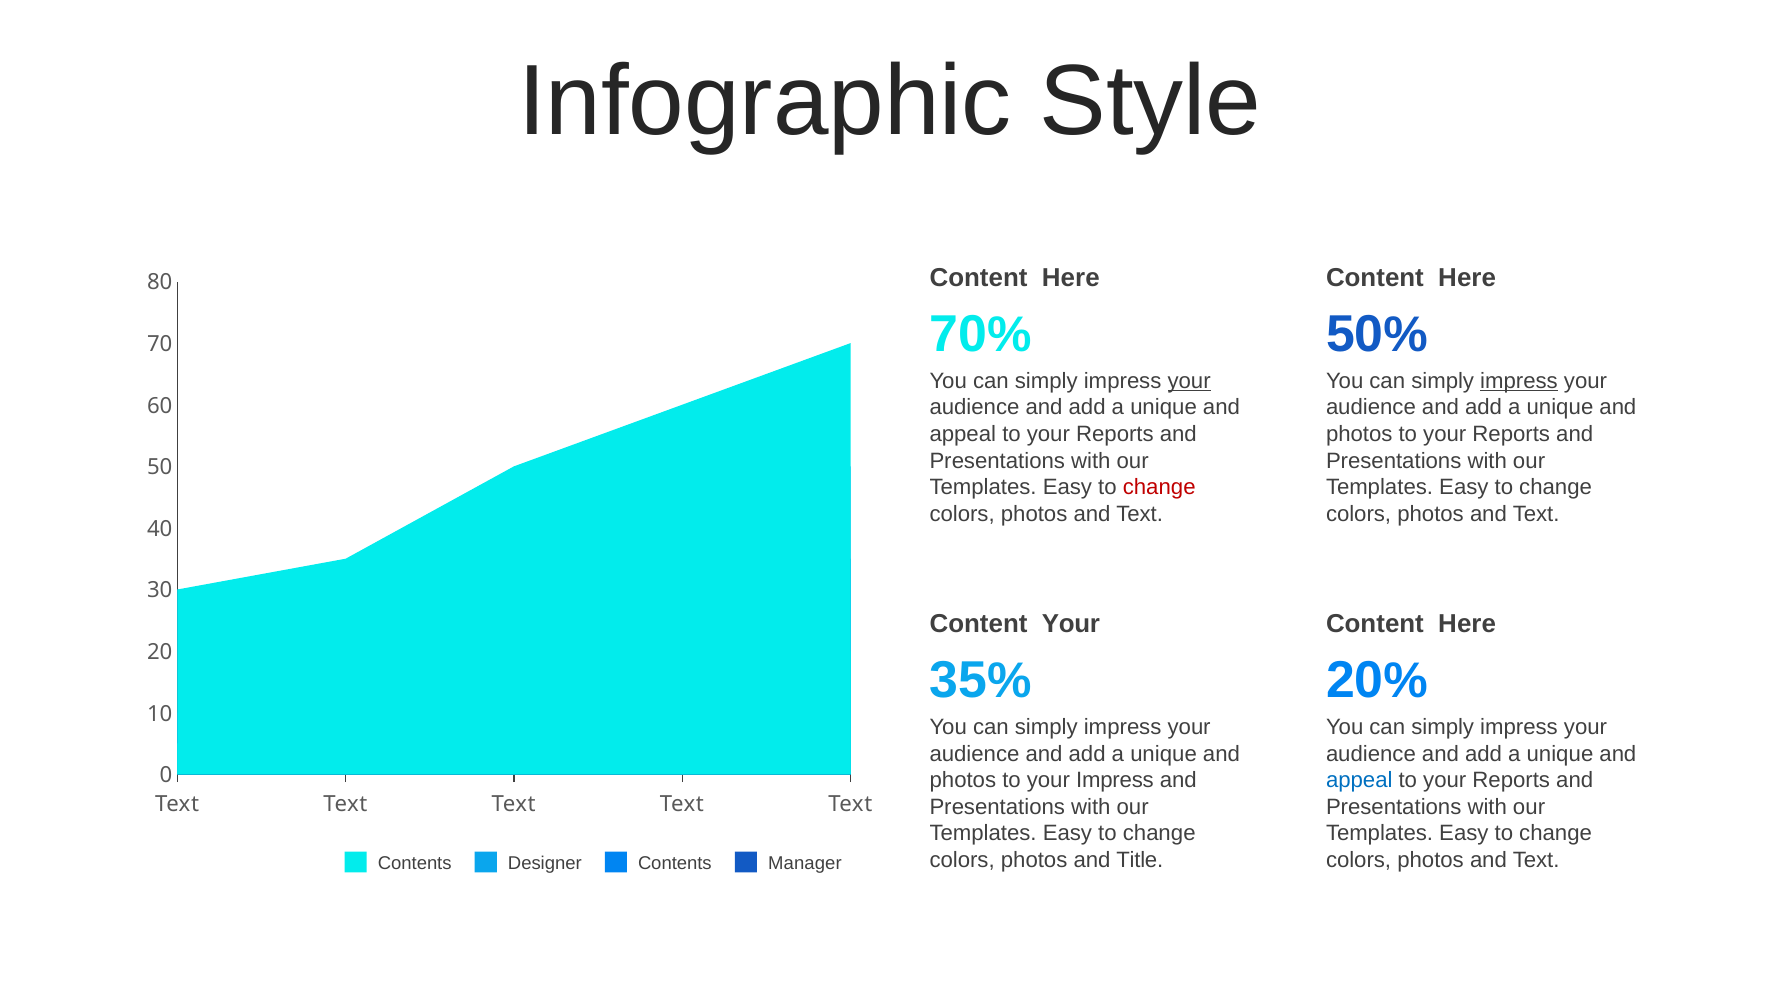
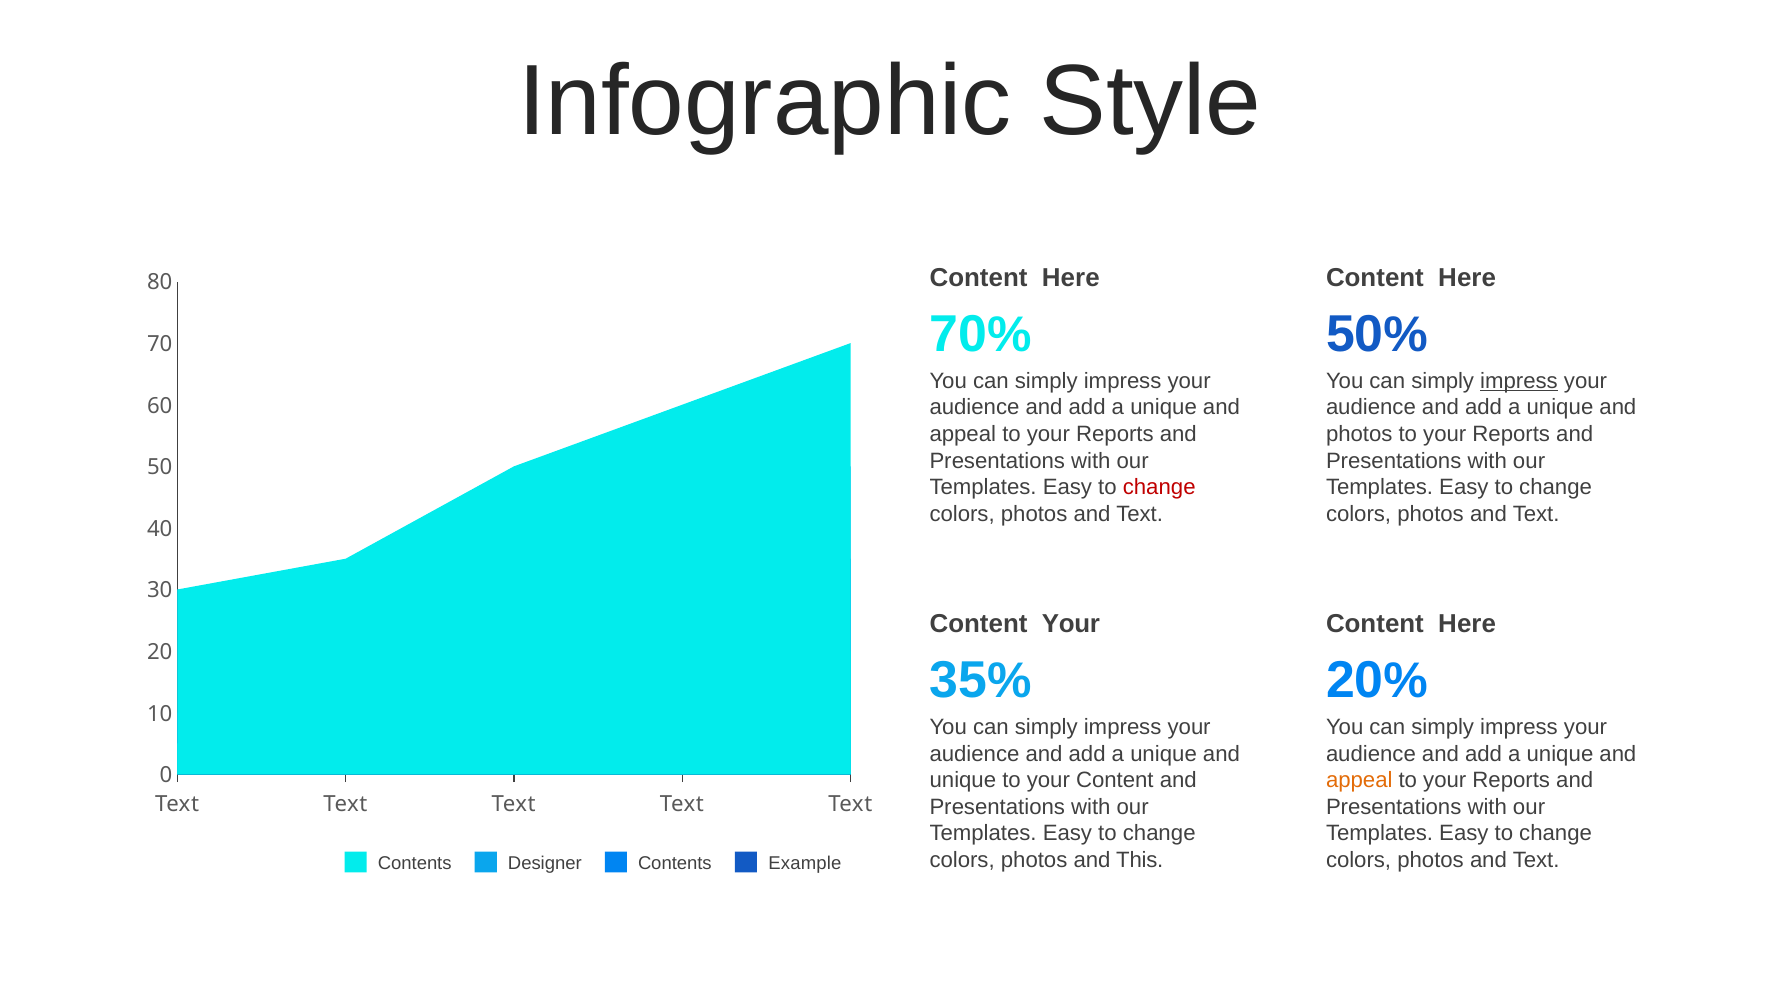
your at (1189, 381) underline: present -> none
photos at (963, 780): photos -> unique
your Impress: Impress -> Content
appeal at (1359, 780) colour: blue -> orange
Title: Title -> This
Manager: Manager -> Example
